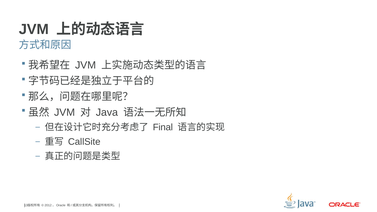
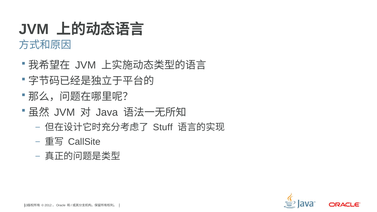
Final: Final -> Stuff
